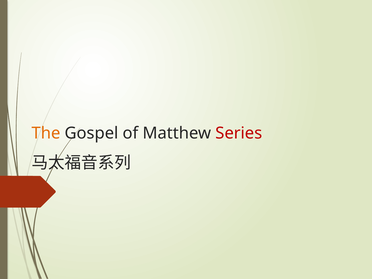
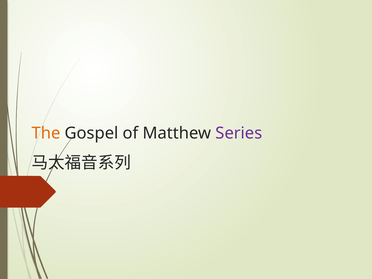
Series colour: red -> purple
